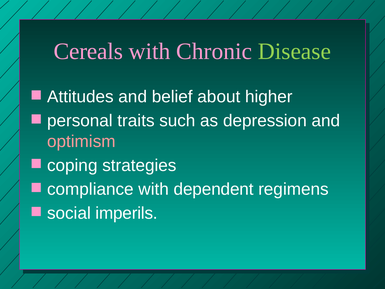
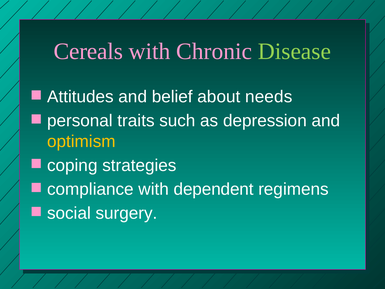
higher: higher -> needs
optimism colour: pink -> yellow
imperils: imperils -> surgery
